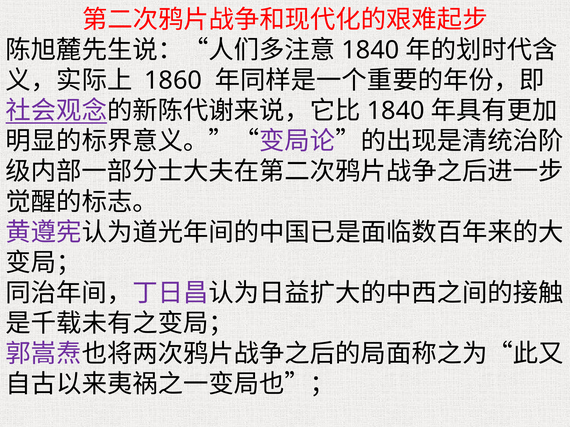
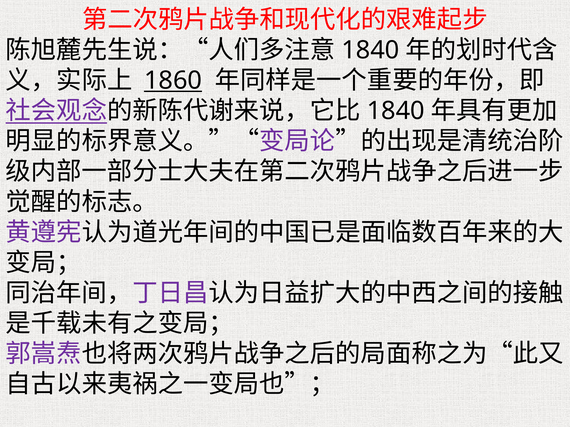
1860 underline: none -> present
